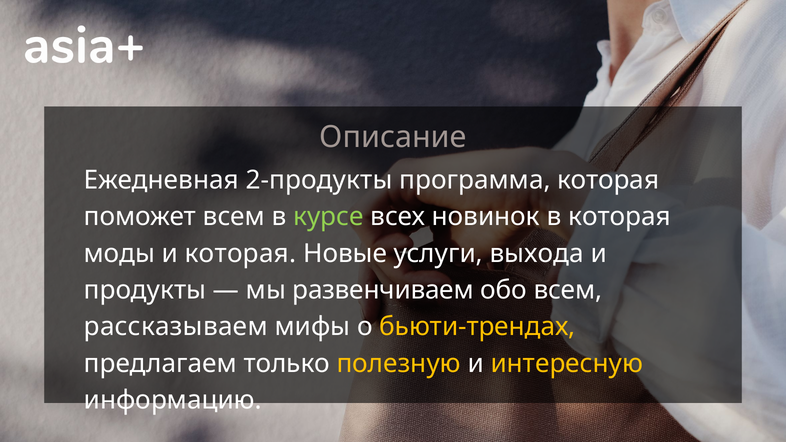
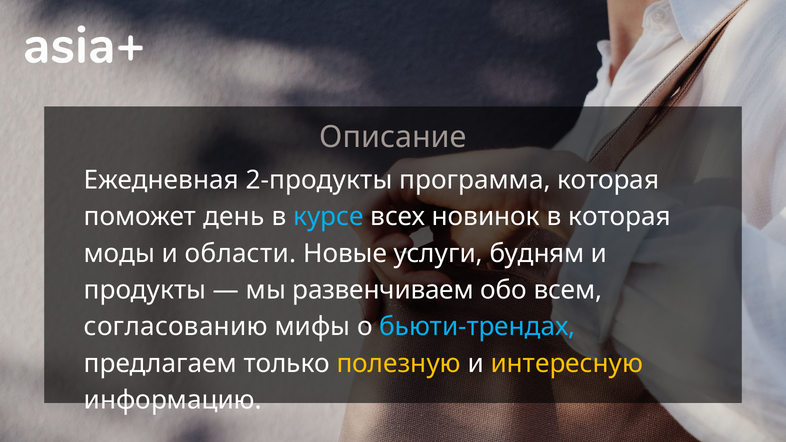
поможет всем: всем -> день
курсе colour: light green -> light blue
и которая: которая -> области
выхода: выхода -> будням
рассказываем: рассказываем -> согласованию
бьюти-трендах colour: yellow -> light blue
